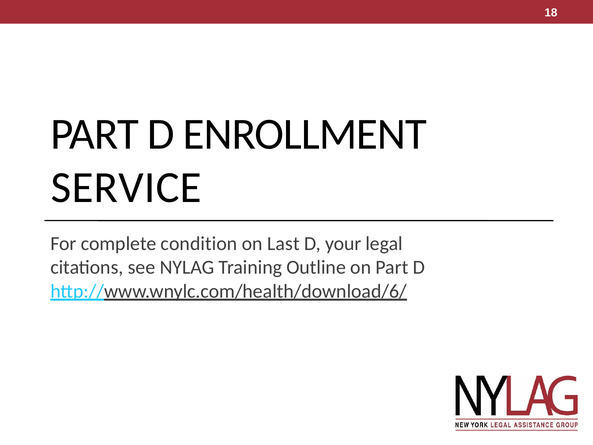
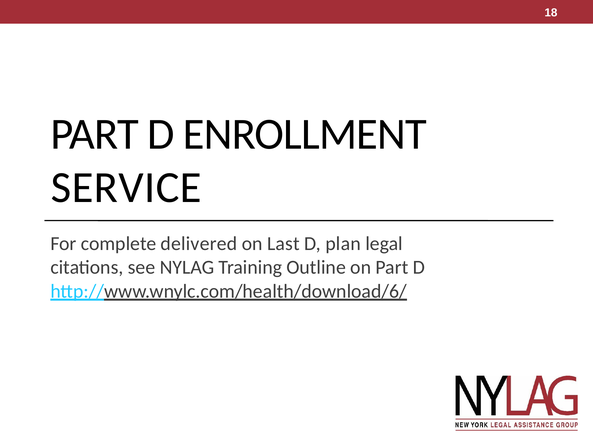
condition: condition -> delivered
your: your -> plan
